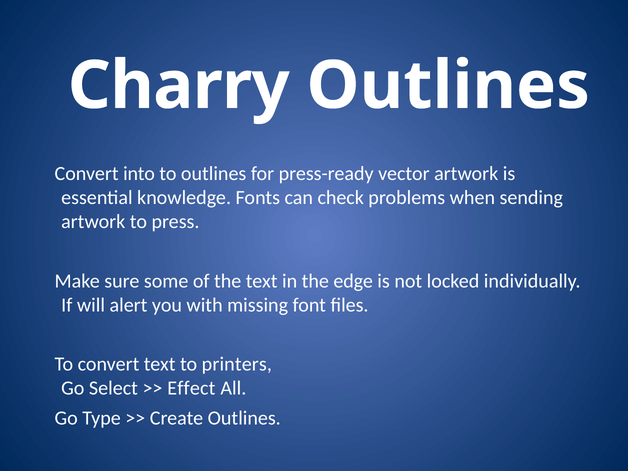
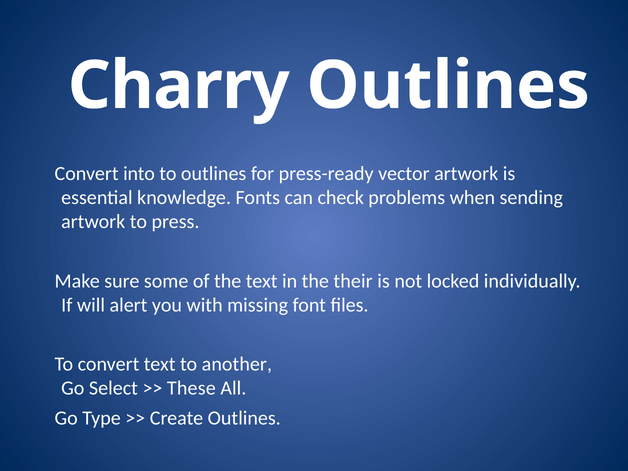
edge: edge -> their
printers: printers -> another
Effect: Effect -> These
